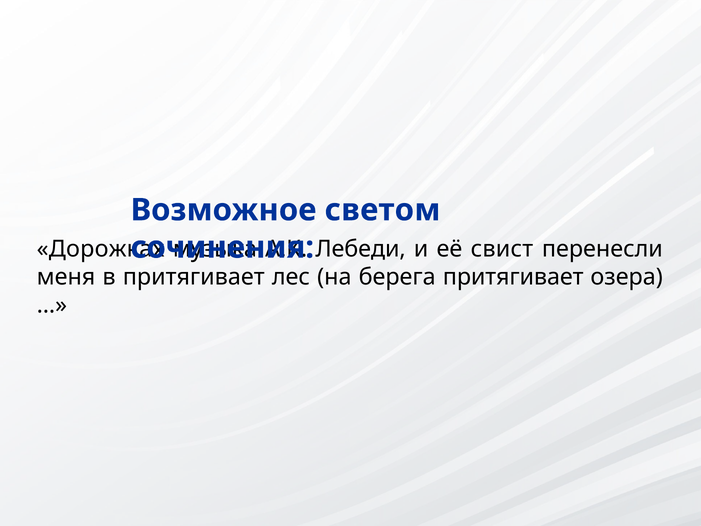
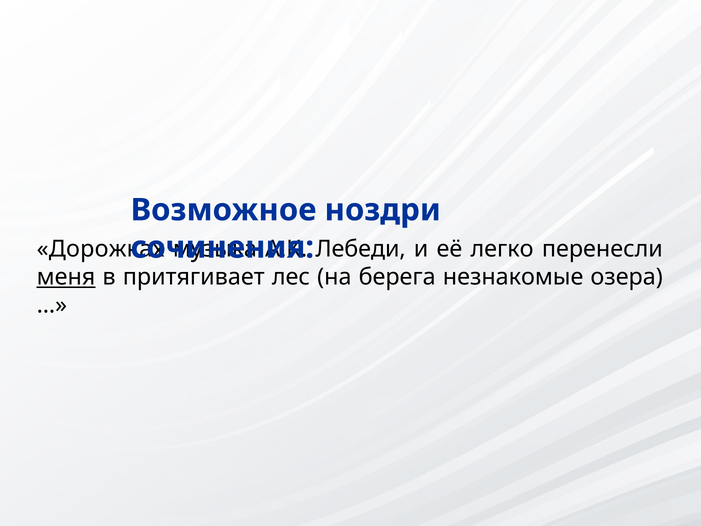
светом: светом -> ноздри
свист: свист -> легко
меня underline: none -> present
берега притягивает: притягивает -> незнакомые
